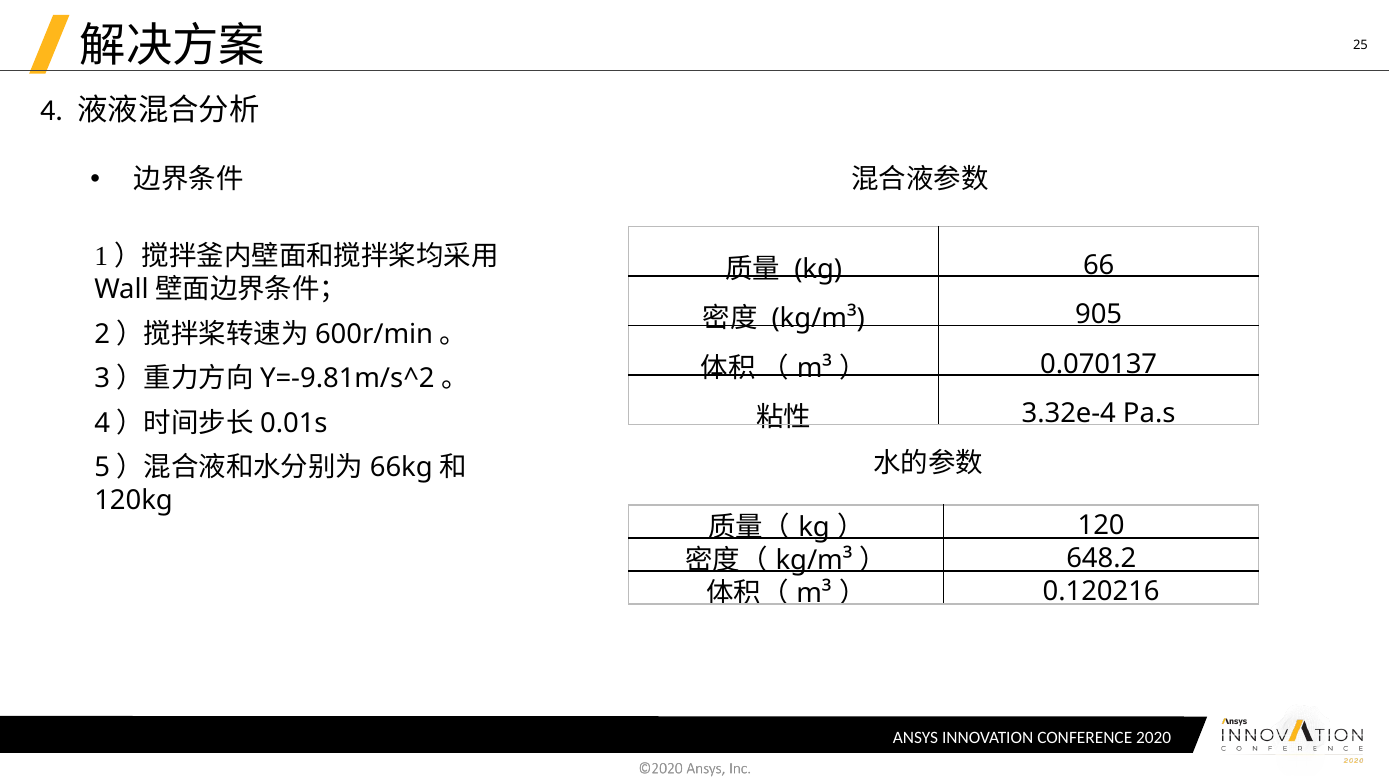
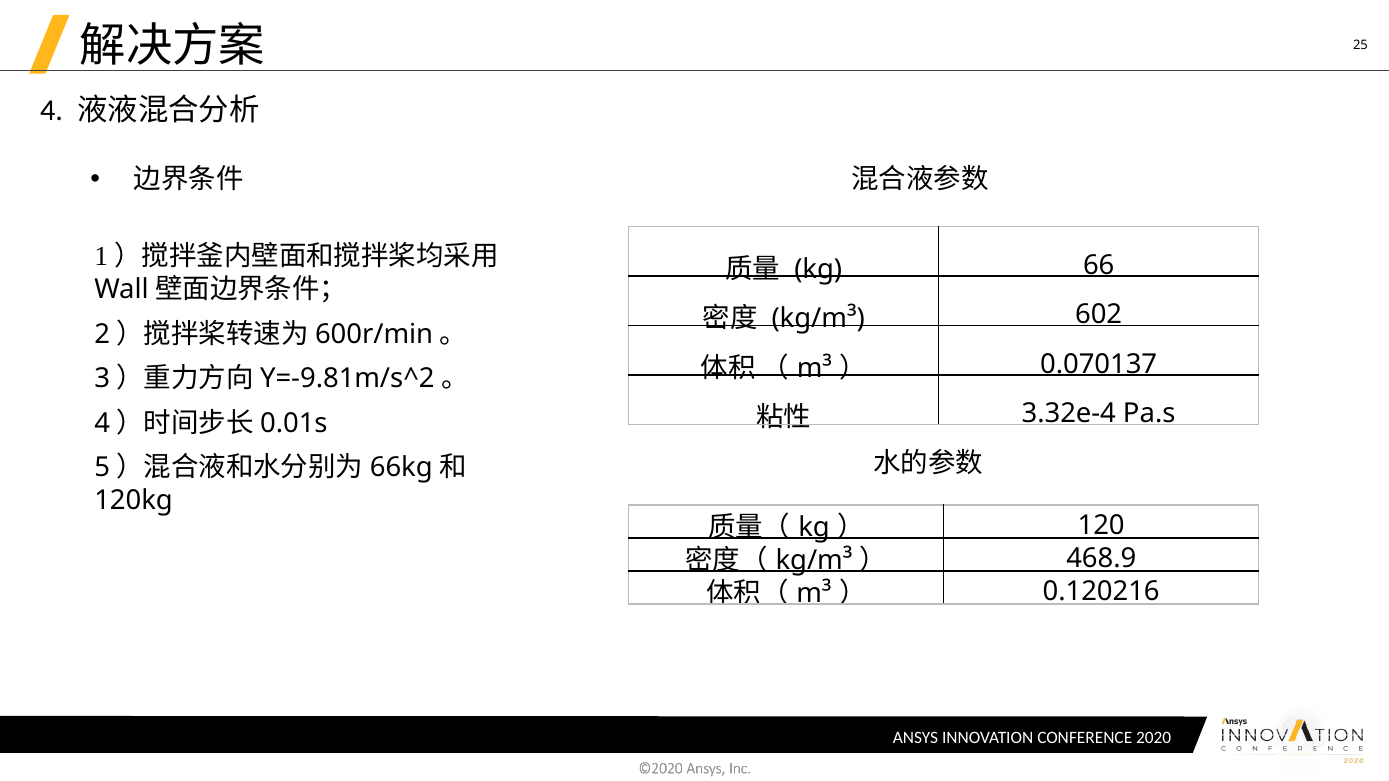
905: 905 -> 602
648.2: 648.2 -> 468.9
